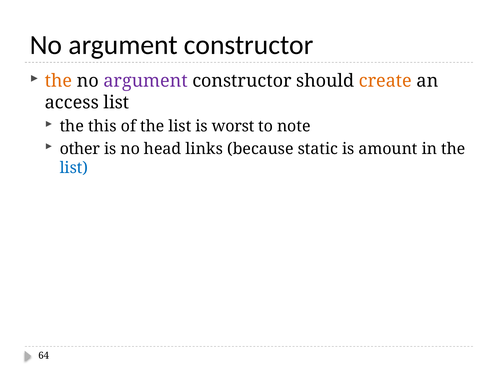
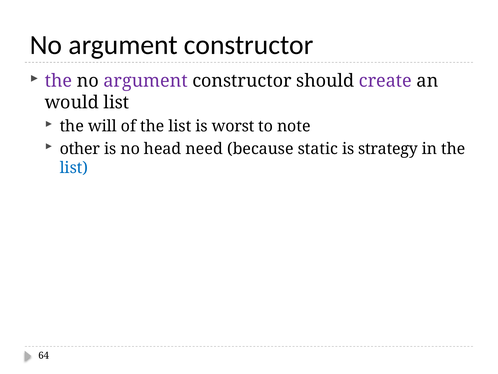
the at (58, 81) colour: orange -> purple
create colour: orange -> purple
access: access -> would
this: this -> will
links: links -> need
amount: amount -> strategy
